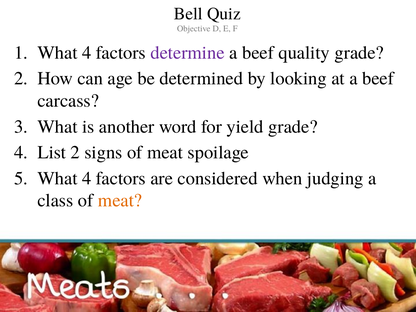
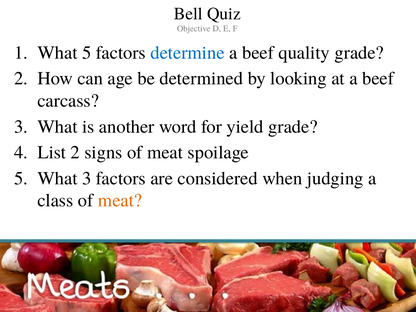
4 at (87, 53): 4 -> 5
determine colour: purple -> blue
4 at (87, 178): 4 -> 3
